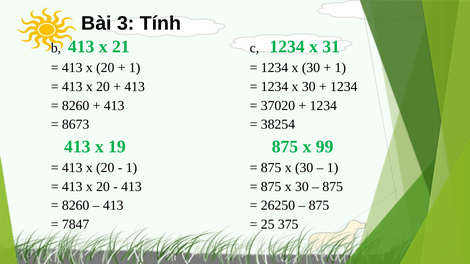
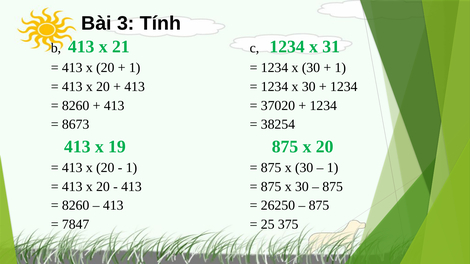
875 x 99: 99 -> 20
